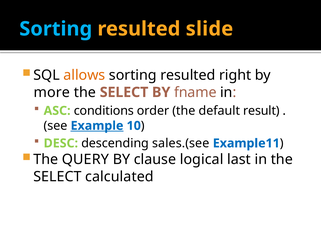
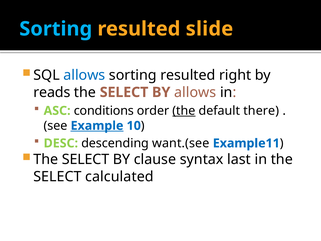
allows at (84, 75) colour: orange -> blue
more: more -> reads
BY fname: fname -> allows
the at (184, 111) underline: none -> present
result: result -> there
sales.(see: sales.(see -> want.(see
QUERY at (85, 159): QUERY -> SELECT
logical: logical -> syntax
